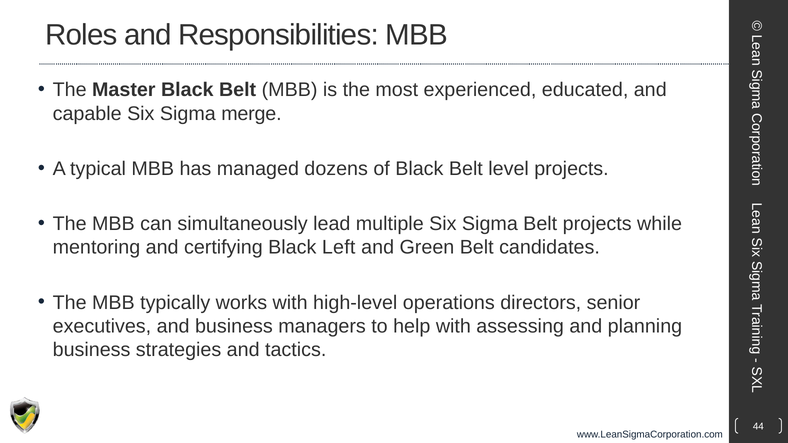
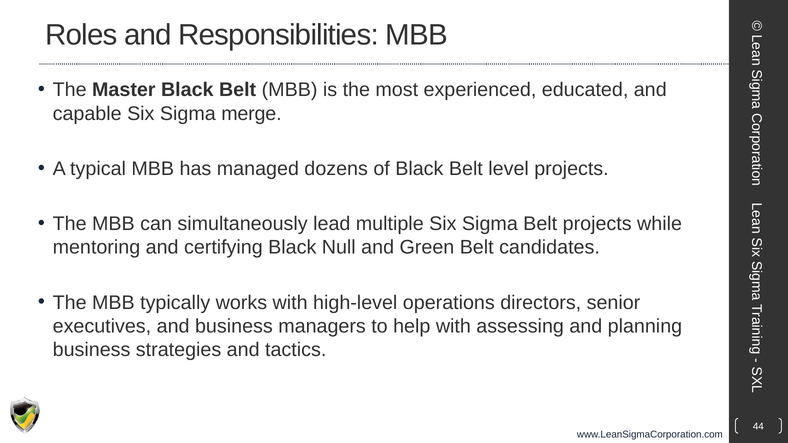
Left: Left -> Null
